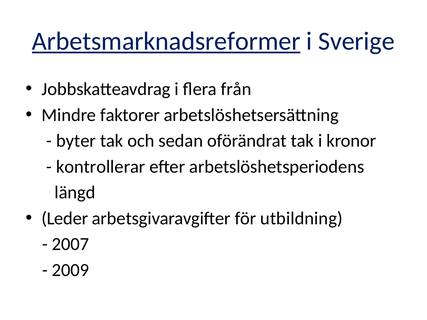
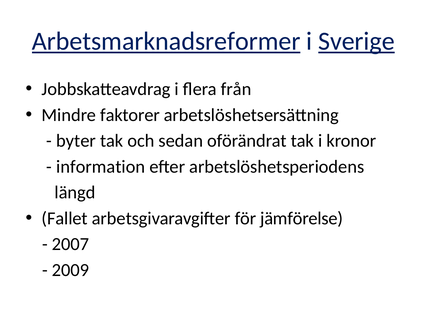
Sverige underline: none -> present
kontrollerar: kontrollerar -> information
Leder: Leder -> Fallet
utbildning: utbildning -> jämförelse
